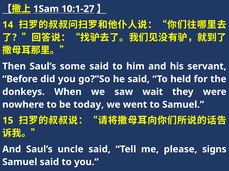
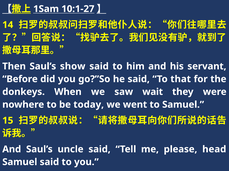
some: some -> show
held: held -> that
signs: signs -> head
